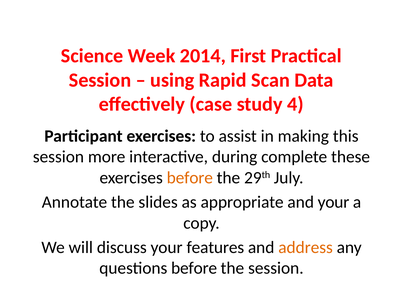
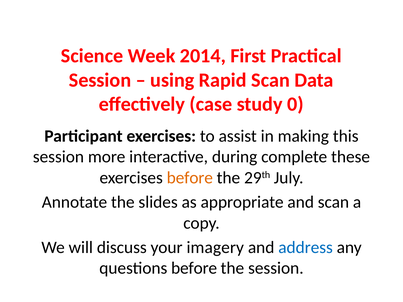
4: 4 -> 0
and your: your -> scan
features: features -> imagery
address colour: orange -> blue
